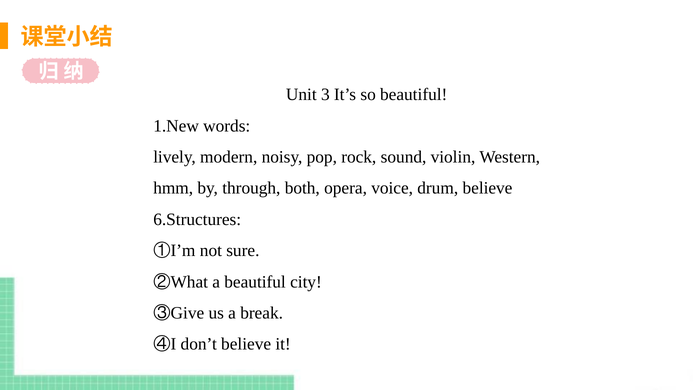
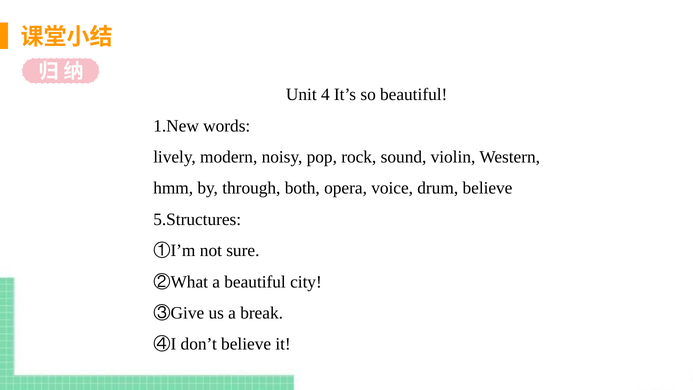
3: 3 -> 4
6.Structures: 6.Structures -> 5.Structures
